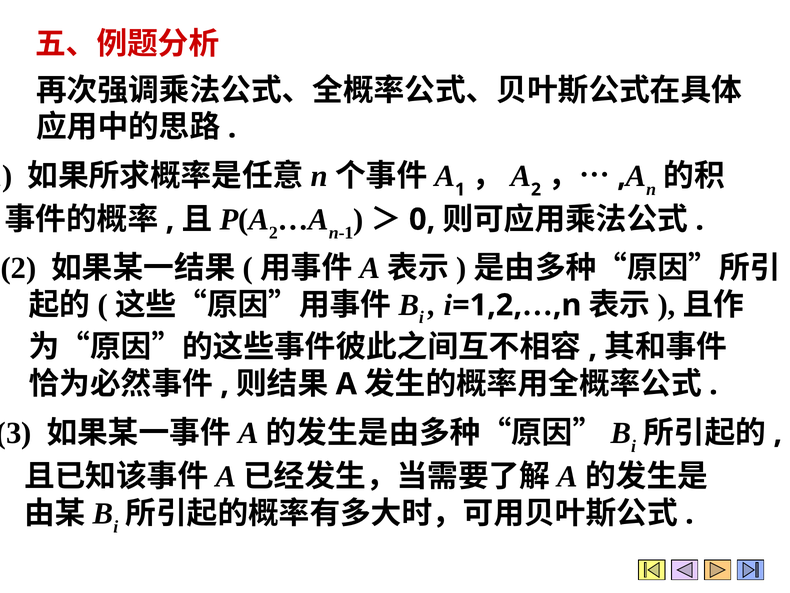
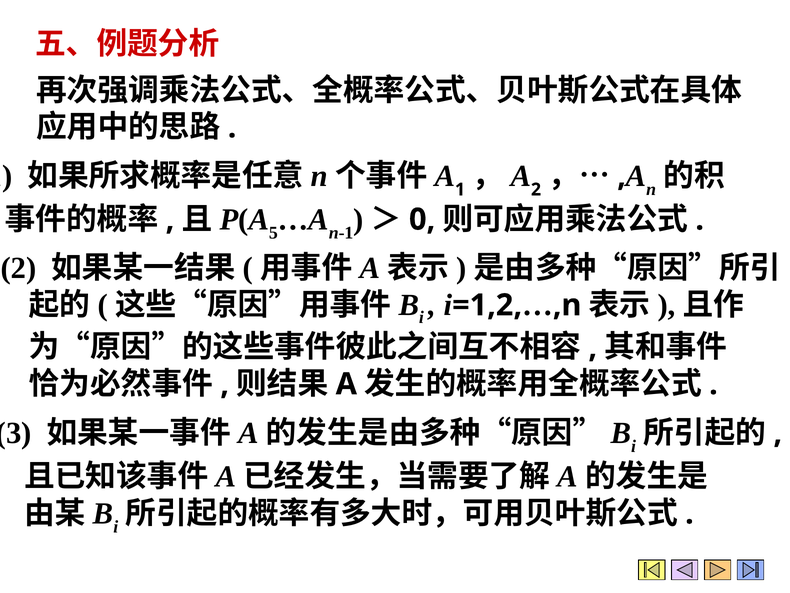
2 at (273, 233): 2 -> 5
